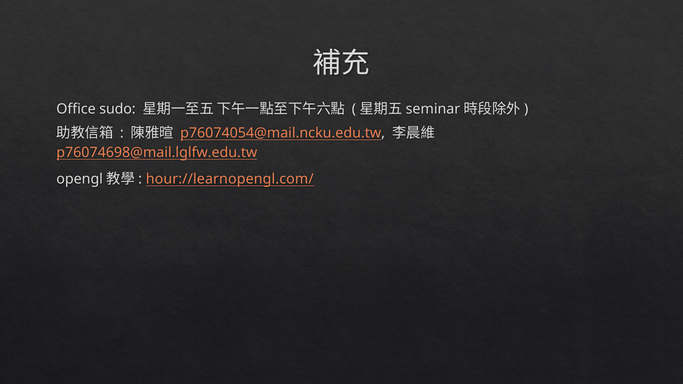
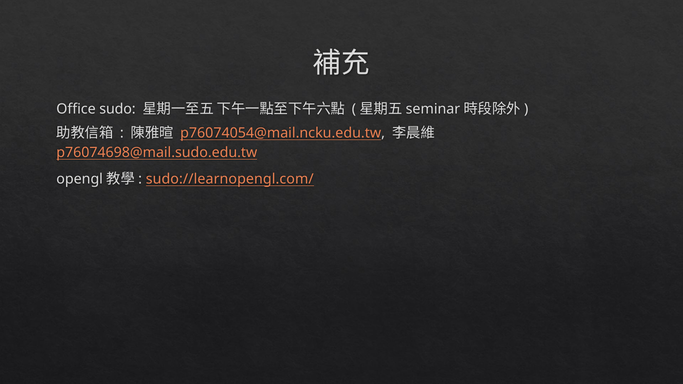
p76074698@mail.lglfw.edu.tw: p76074698@mail.lglfw.edu.tw -> p76074698@mail.sudo.edu.tw
hour://learnopengl.com/: hour://learnopengl.com/ -> sudo://learnopengl.com/
